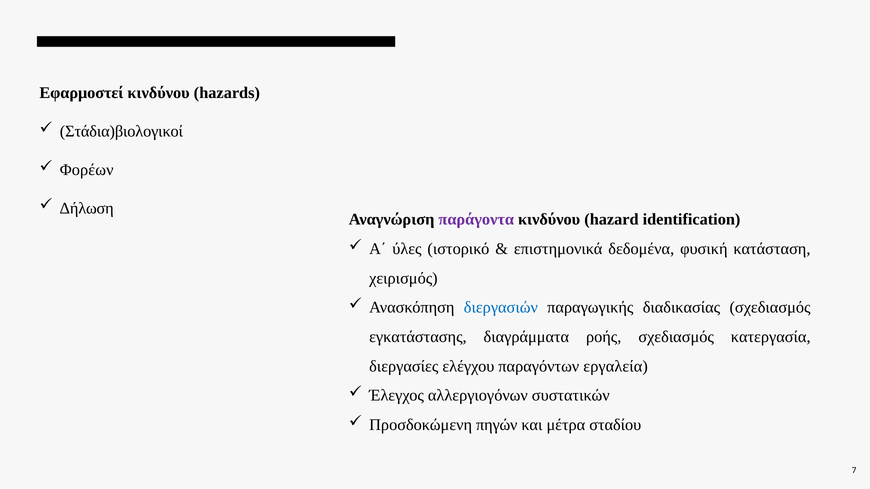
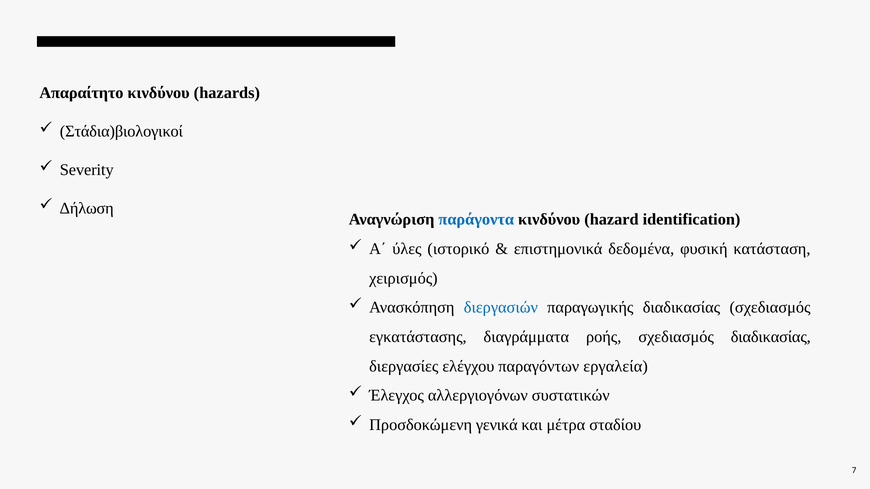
Εφαρμοστεί: Εφαρμοστεί -> Απαραίτητο
Φορέων: Φορέων -> Severity
παράγοντα colour: purple -> blue
σχεδιασμός κατεργασία: κατεργασία -> διαδικασίας
πηγών: πηγών -> γενικά
